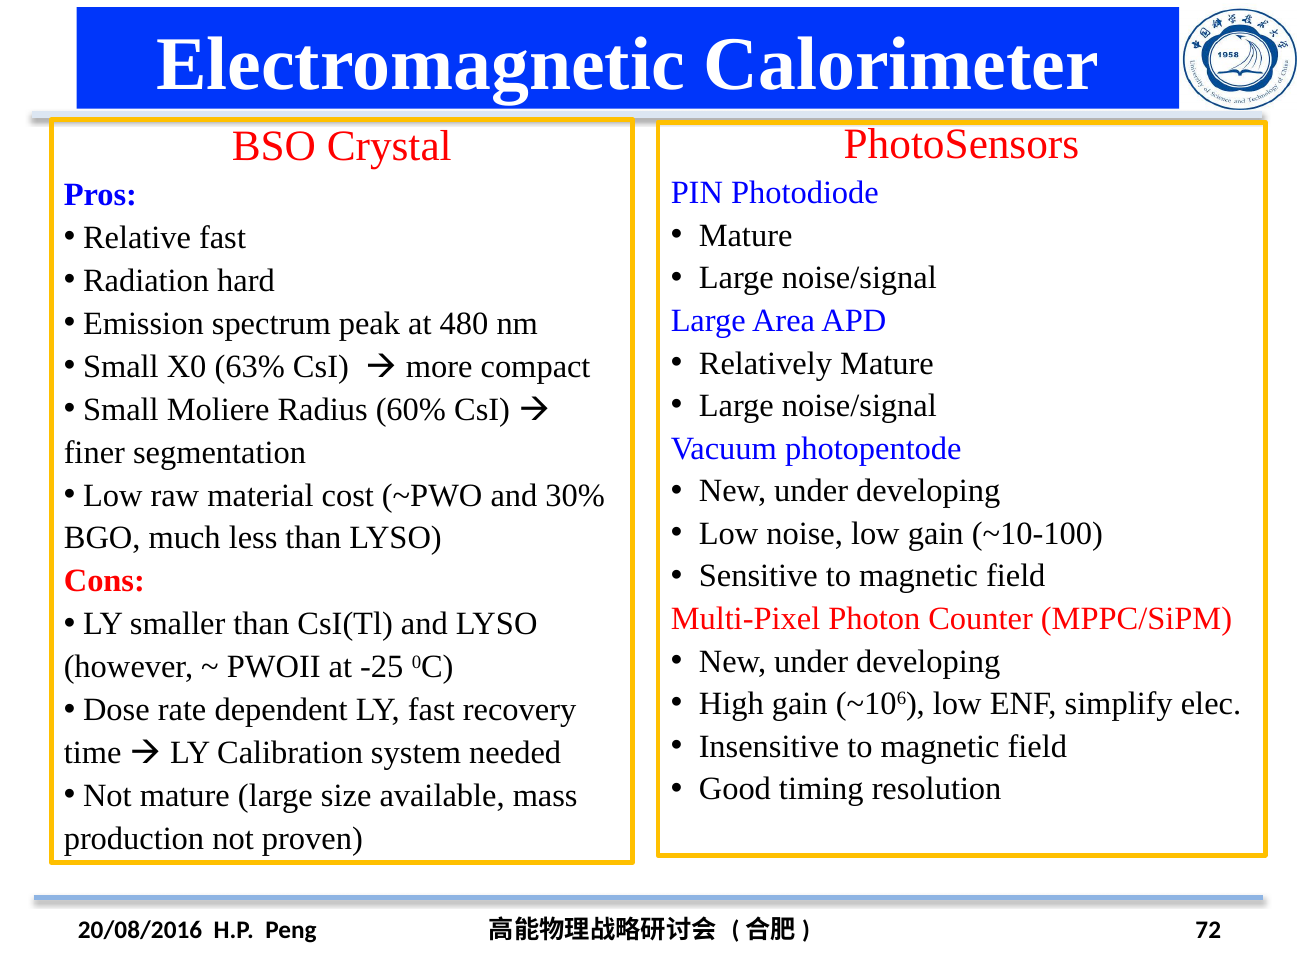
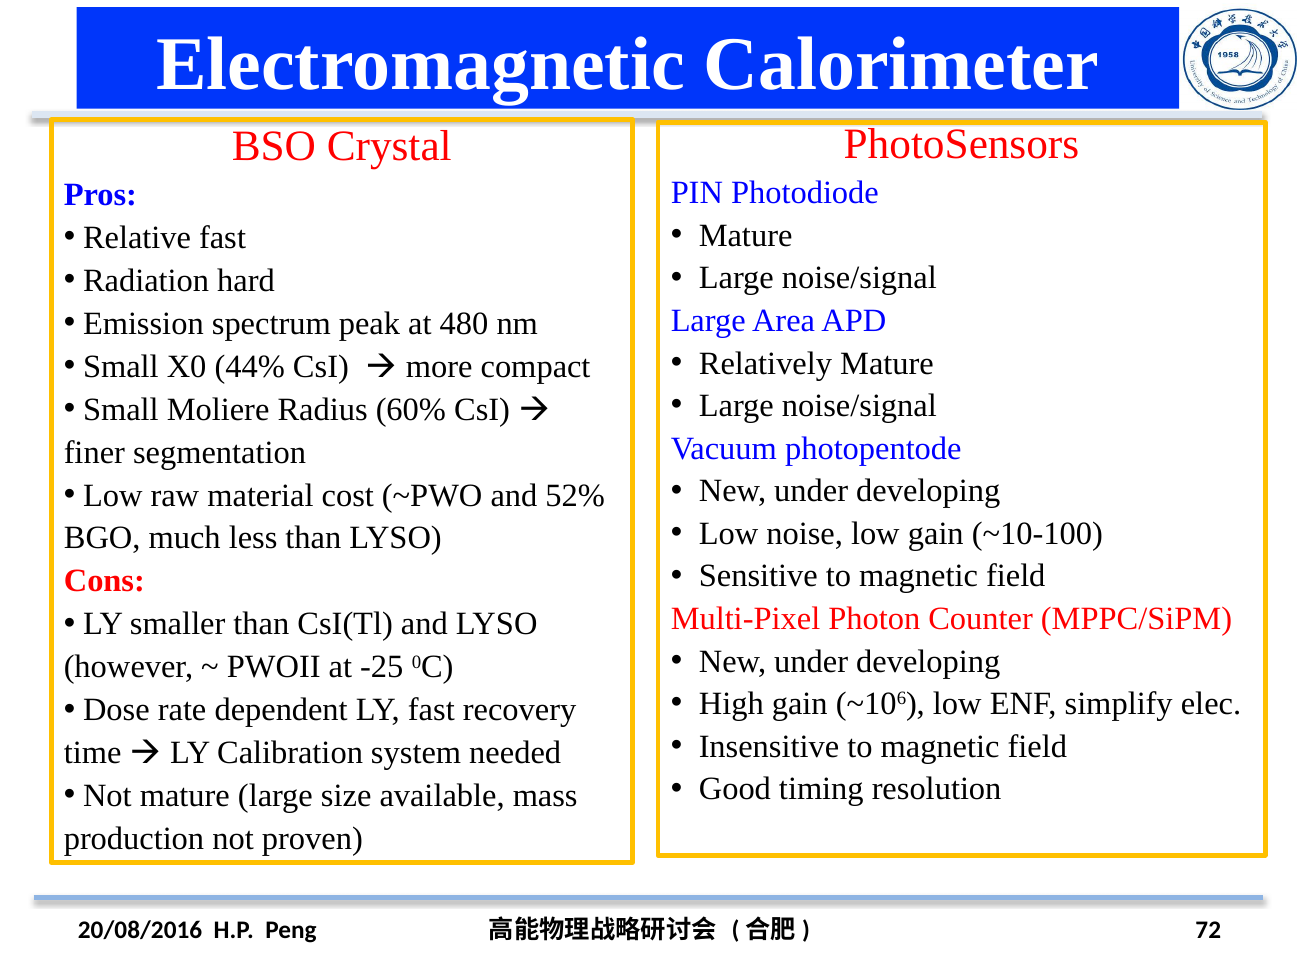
63%: 63% -> 44%
30%: 30% -> 52%
